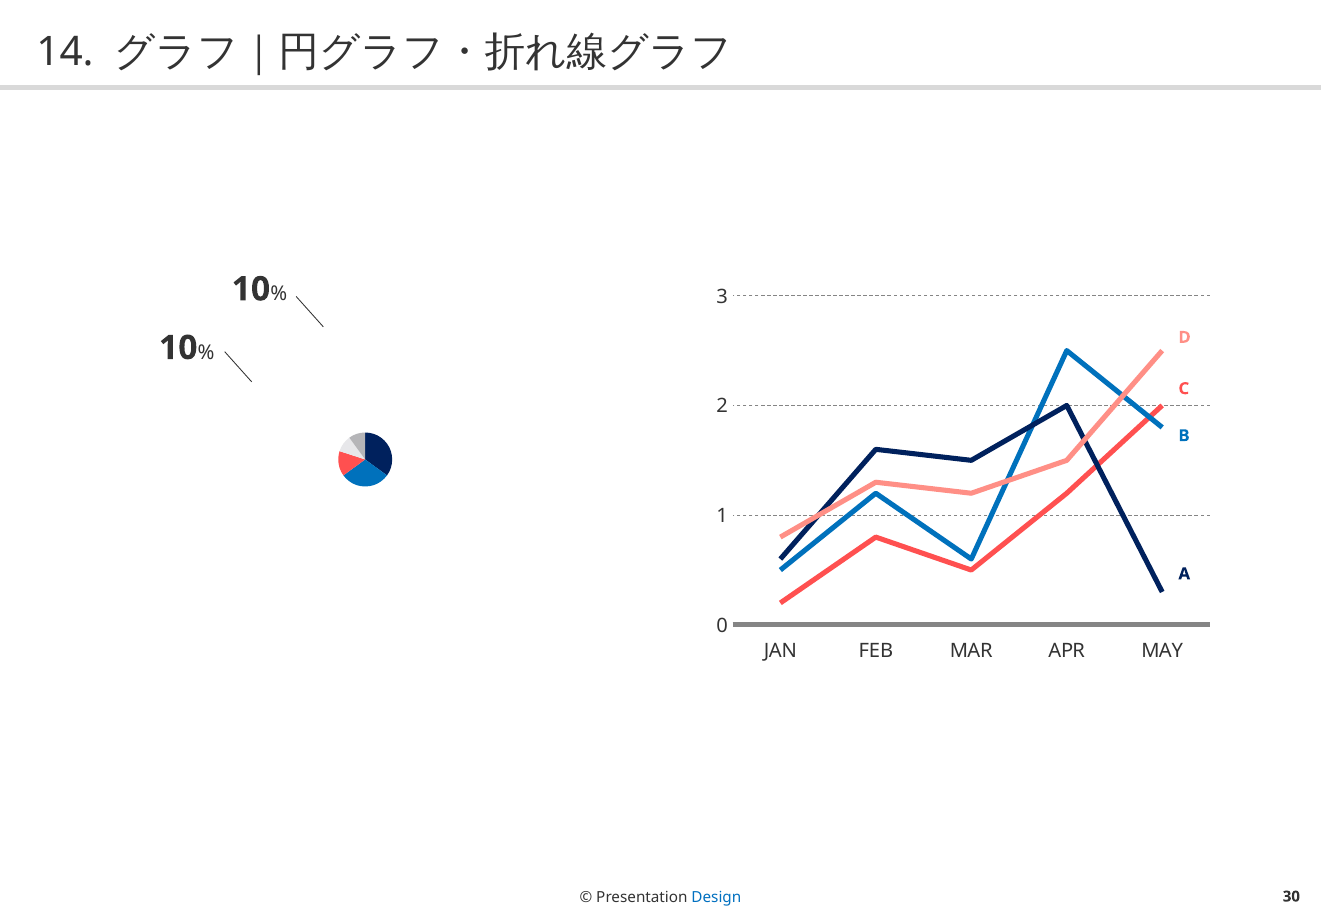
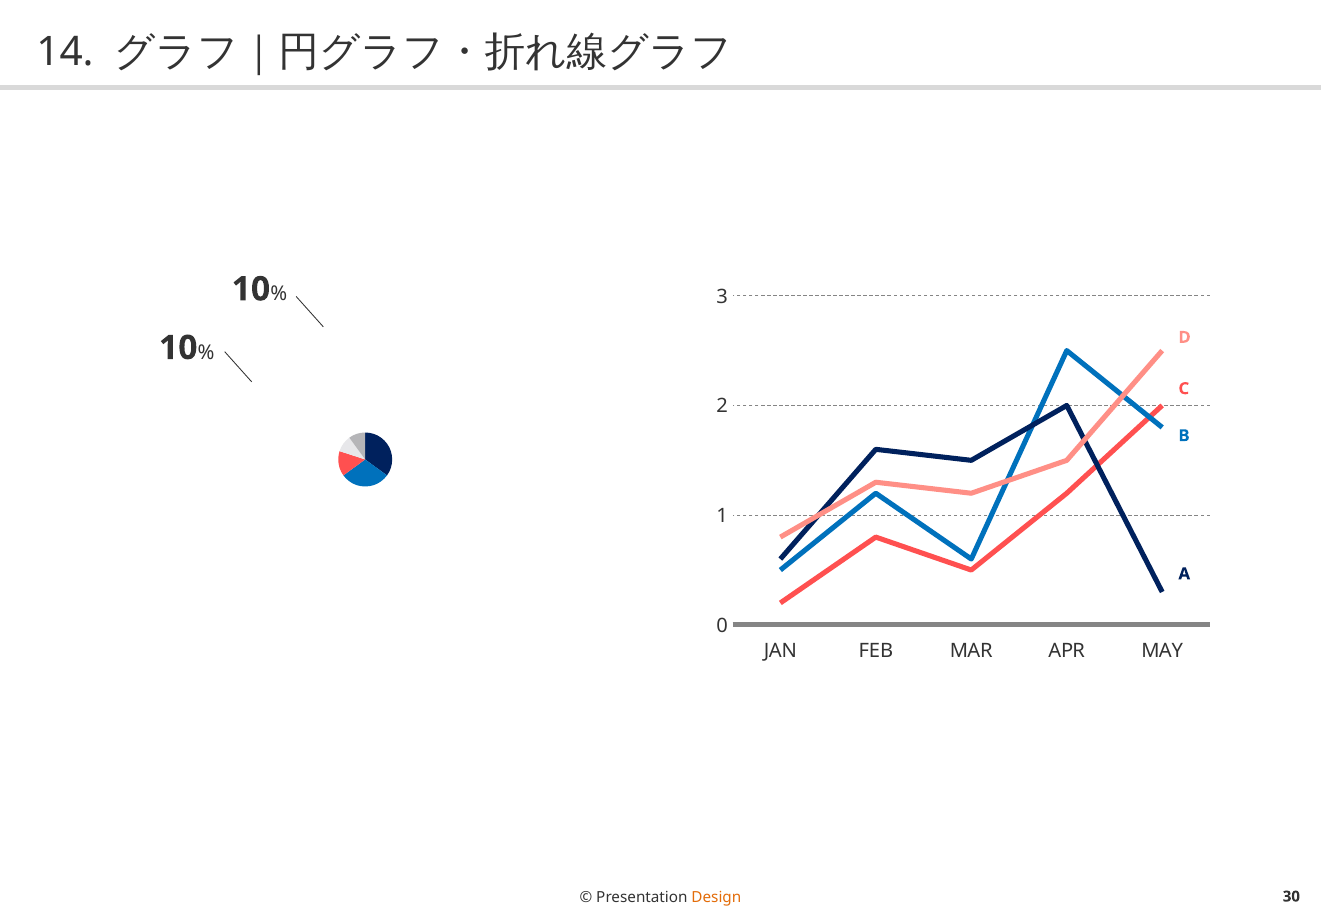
Design colour: blue -> orange
